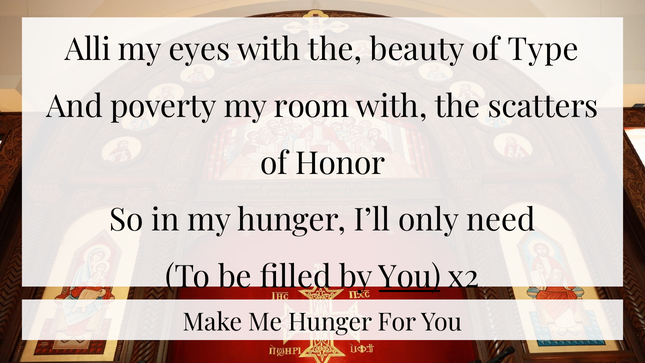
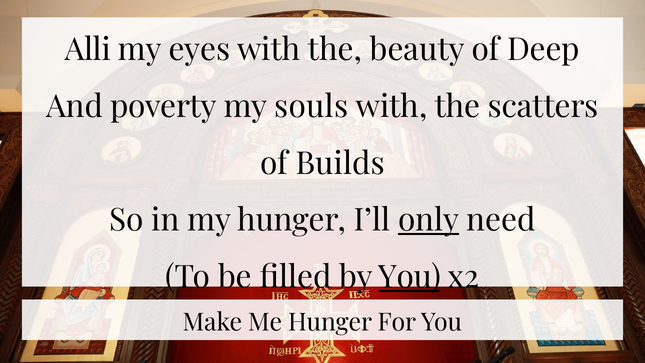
Type: Type -> Deep
room: room -> souls
Honor: Honor -> Builds
only underline: none -> present
